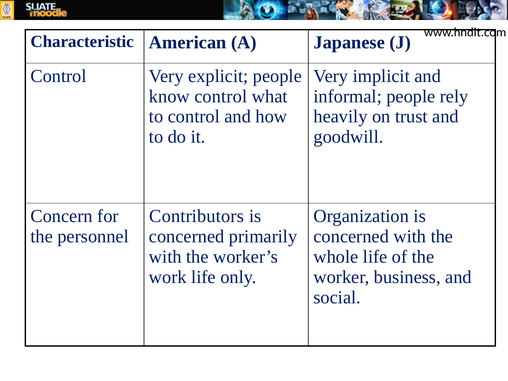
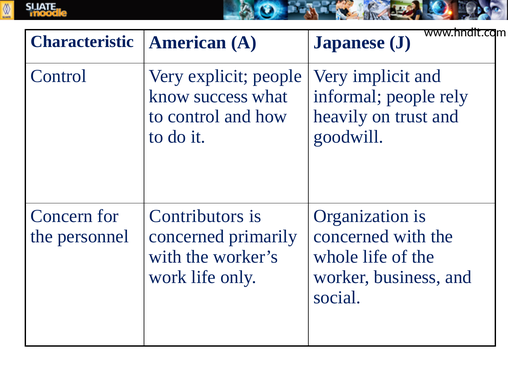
know control: control -> success
